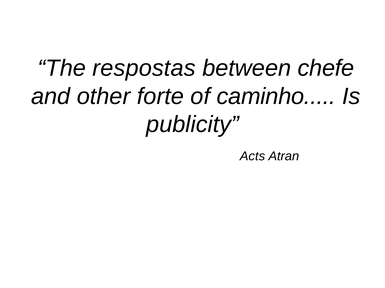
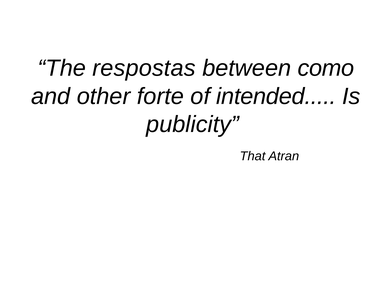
chefe: chefe -> como
caminho: caminho -> intended
Acts: Acts -> That
